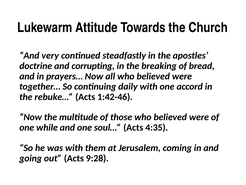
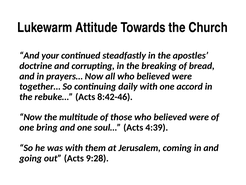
very: very -> your
1:42-46: 1:42-46 -> 8:42-46
while: while -> bring
4:35: 4:35 -> 4:39
